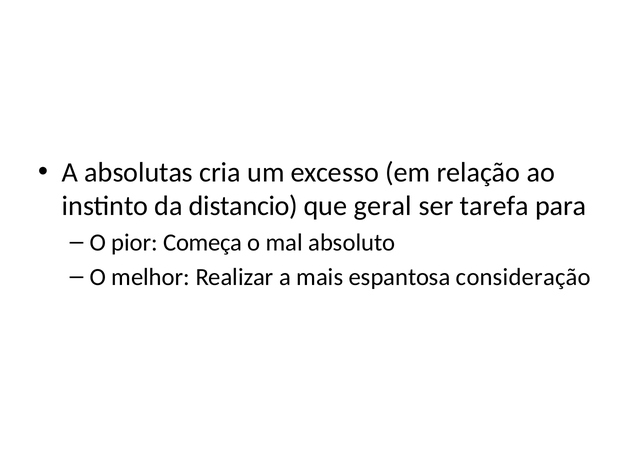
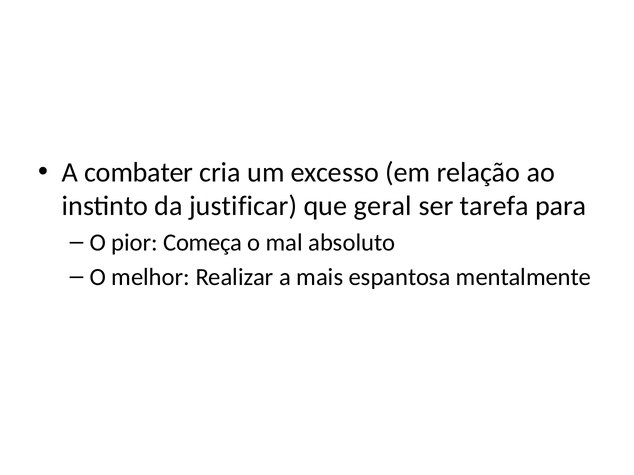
absolutas: absolutas -> combater
distancio: distancio -> justificar
consideração: consideração -> mentalmente
